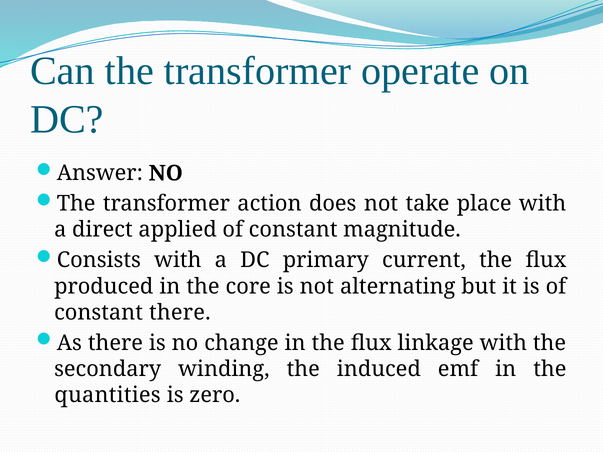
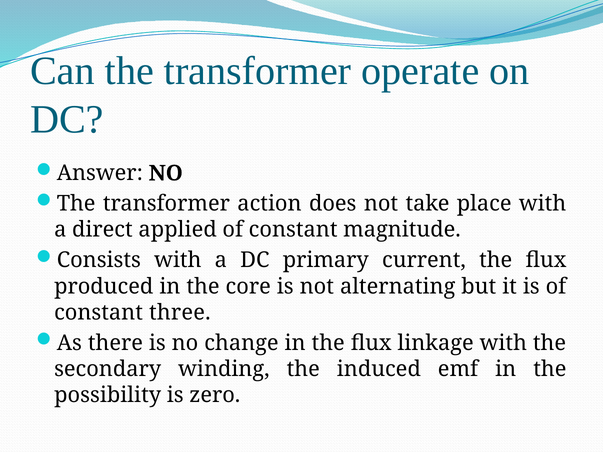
constant there: there -> three
quantities: quantities -> possibility
